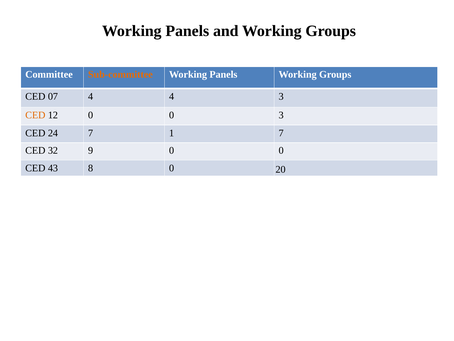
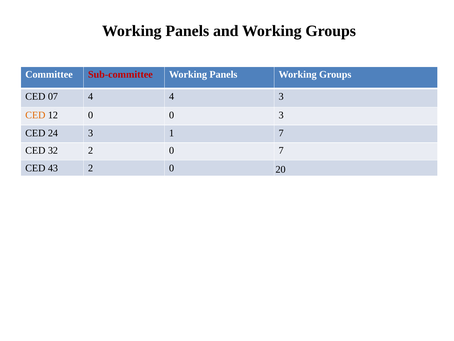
Sub-committee colour: orange -> red
24 7: 7 -> 3
32 9: 9 -> 2
0 at (281, 150): 0 -> 7
43 8: 8 -> 2
